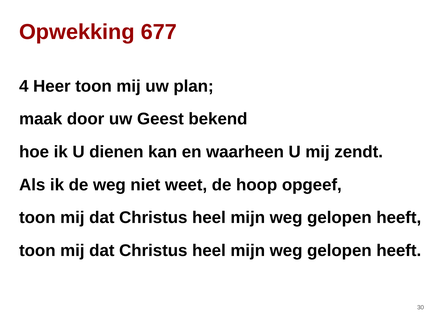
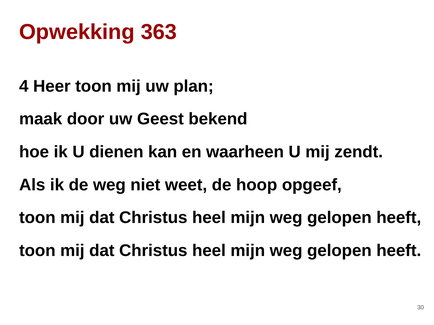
677: 677 -> 363
